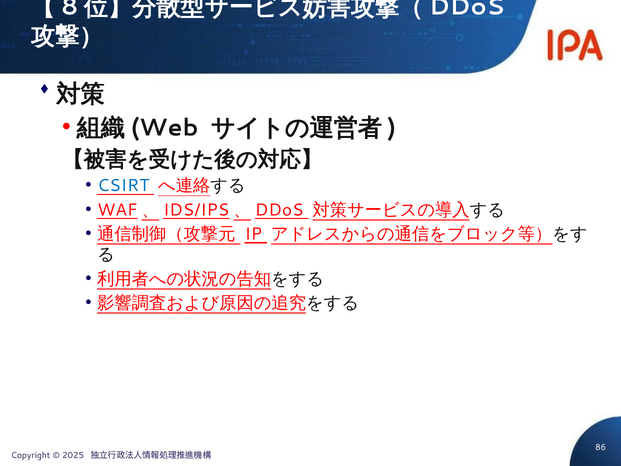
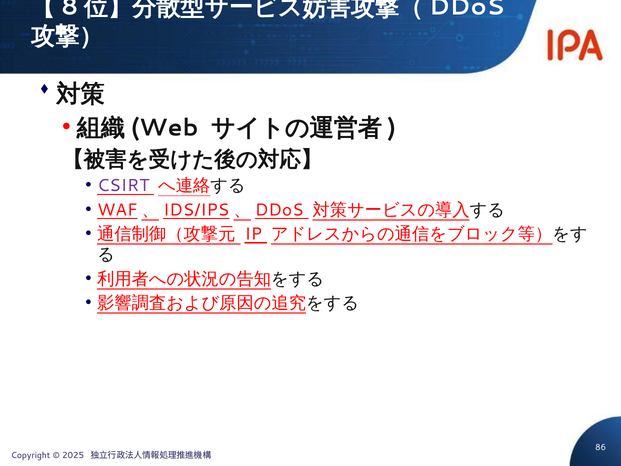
CSIRT colour: blue -> purple
